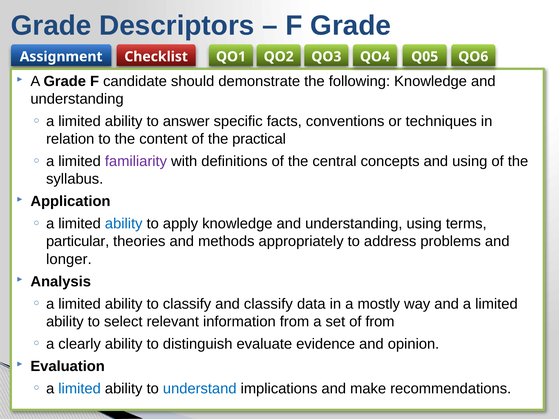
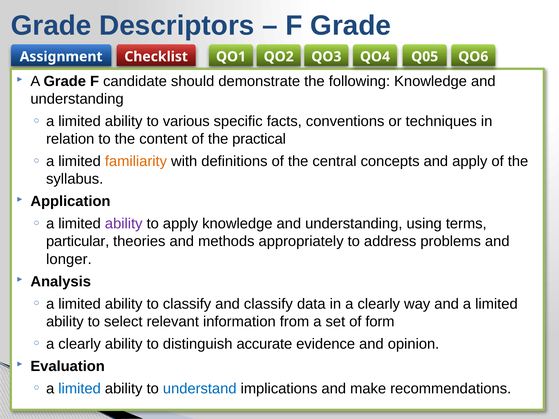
answer: answer -> various
familiarity colour: purple -> orange
and using: using -> apply
ability at (124, 224) colour: blue -> purple
in a mostly: mostly -> clearly
of from: from -> form
evaluate: evaluate -> accurate
